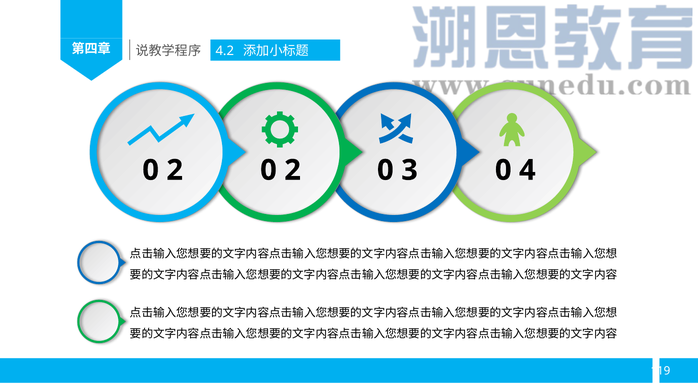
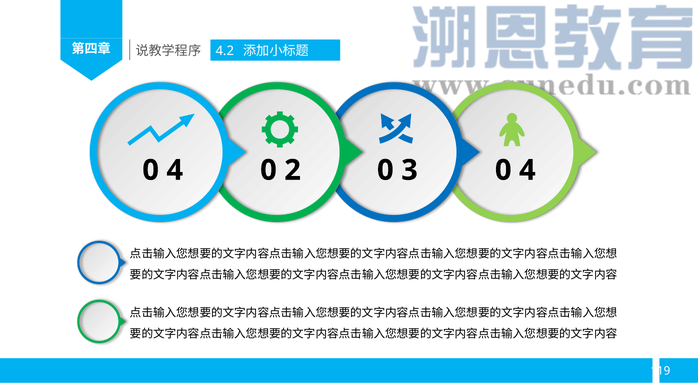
2 at (175, 170): 2 -> 4
